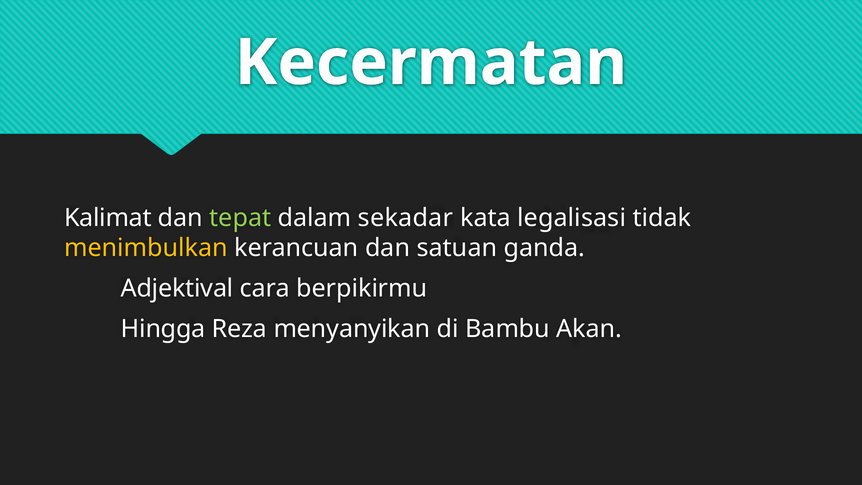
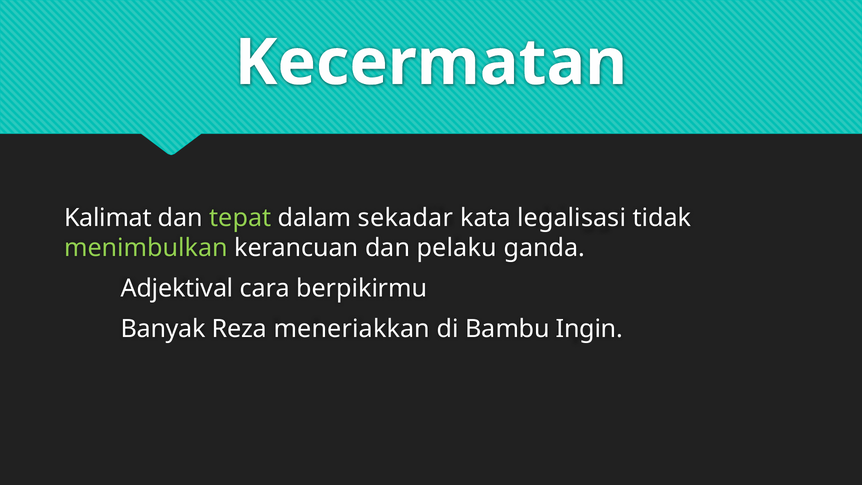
menimbulkan colour: yellow -> light green
satuan: satuan -> pelaku
Hingga: Hingga -> Banyak
menyanyikan: menyanyikan -> meneriakkan
Akan: Akan -> Ingin
